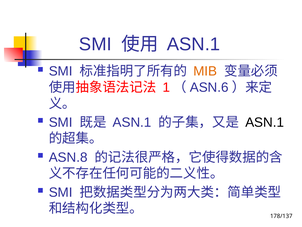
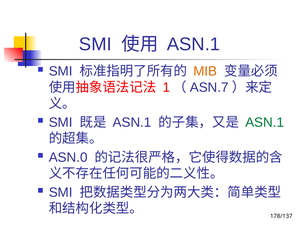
ASN.6: ASN.6 -> ASN.7
ASN.1 at (265, 122) colour: black -> green
ASN.8: ASN.8 -> ASN.0
